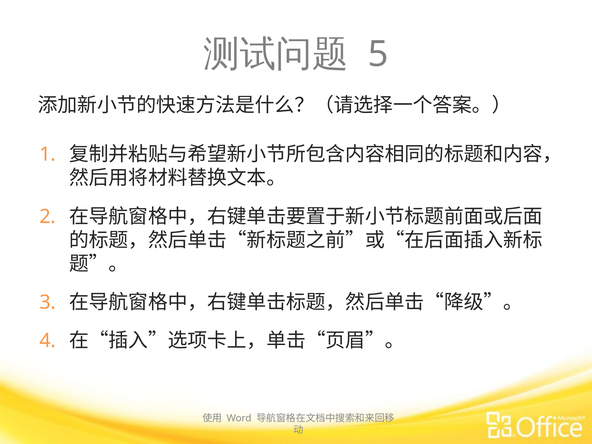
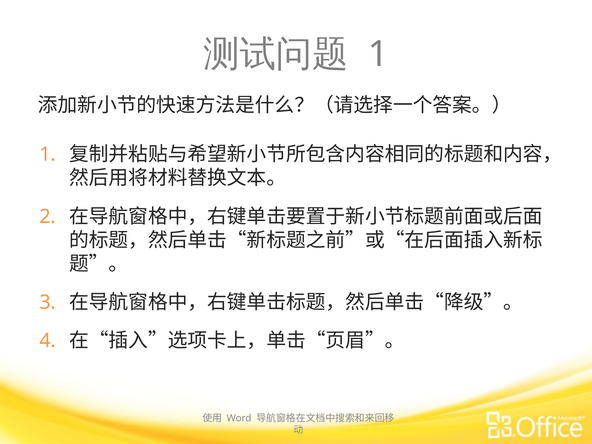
5 at (378, 54): 5 -> 1
